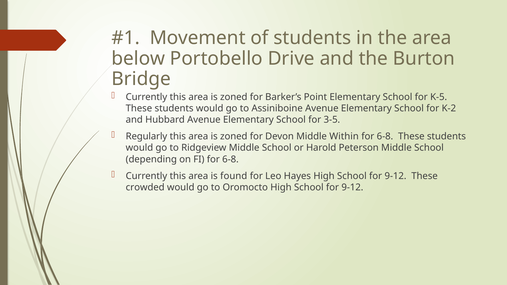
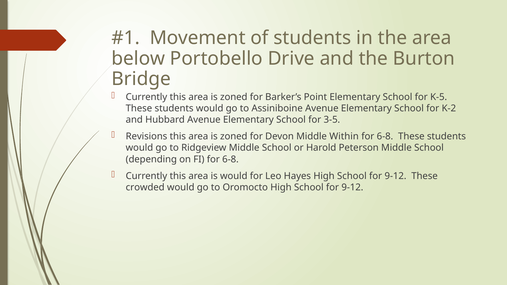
Regularly: Regularly -> Revisions
is found: found -> would
